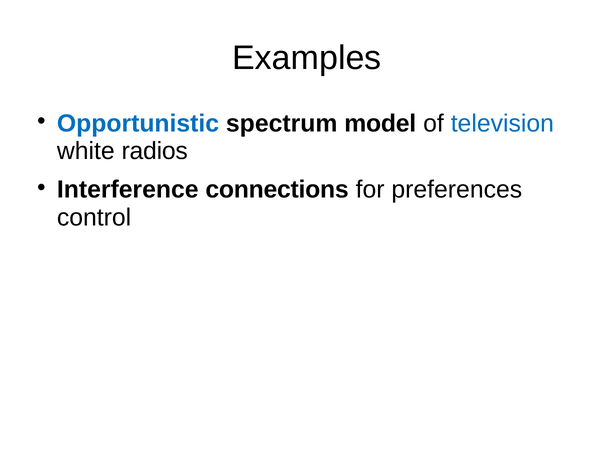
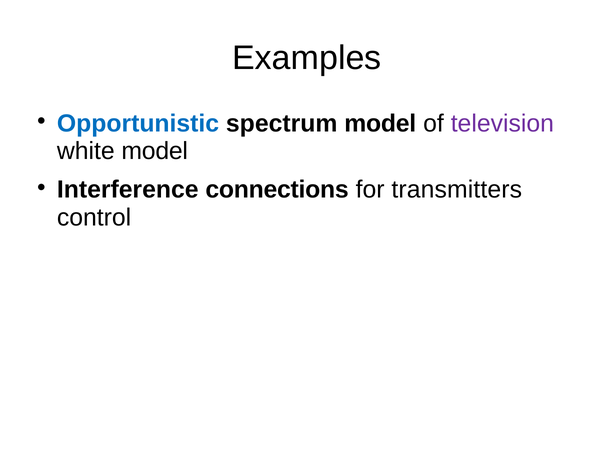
television colour: blue -> purple
white radios: radios -> model
preferences: preferences -> transmitters
